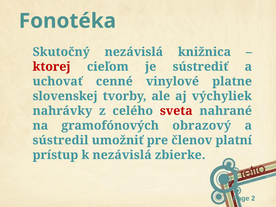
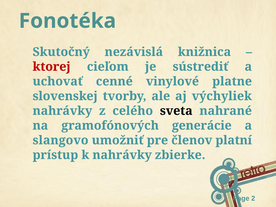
sveta colour: red -> black
obrazový: obrazový -> generácie
sústredil: sústredil -> slangovo
k nezávislá: nezávislá -> nahrávky
